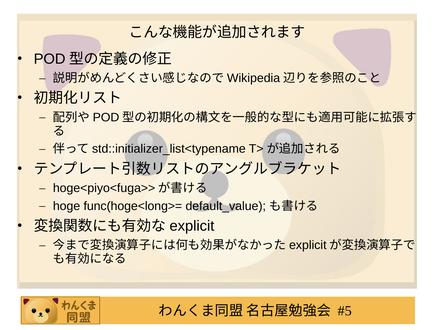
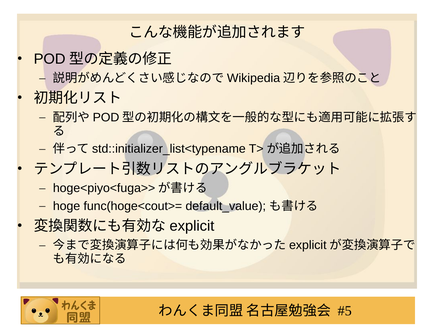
func(hoge<long>=: func(hoge<long>= -> func(hoge<cout>=
